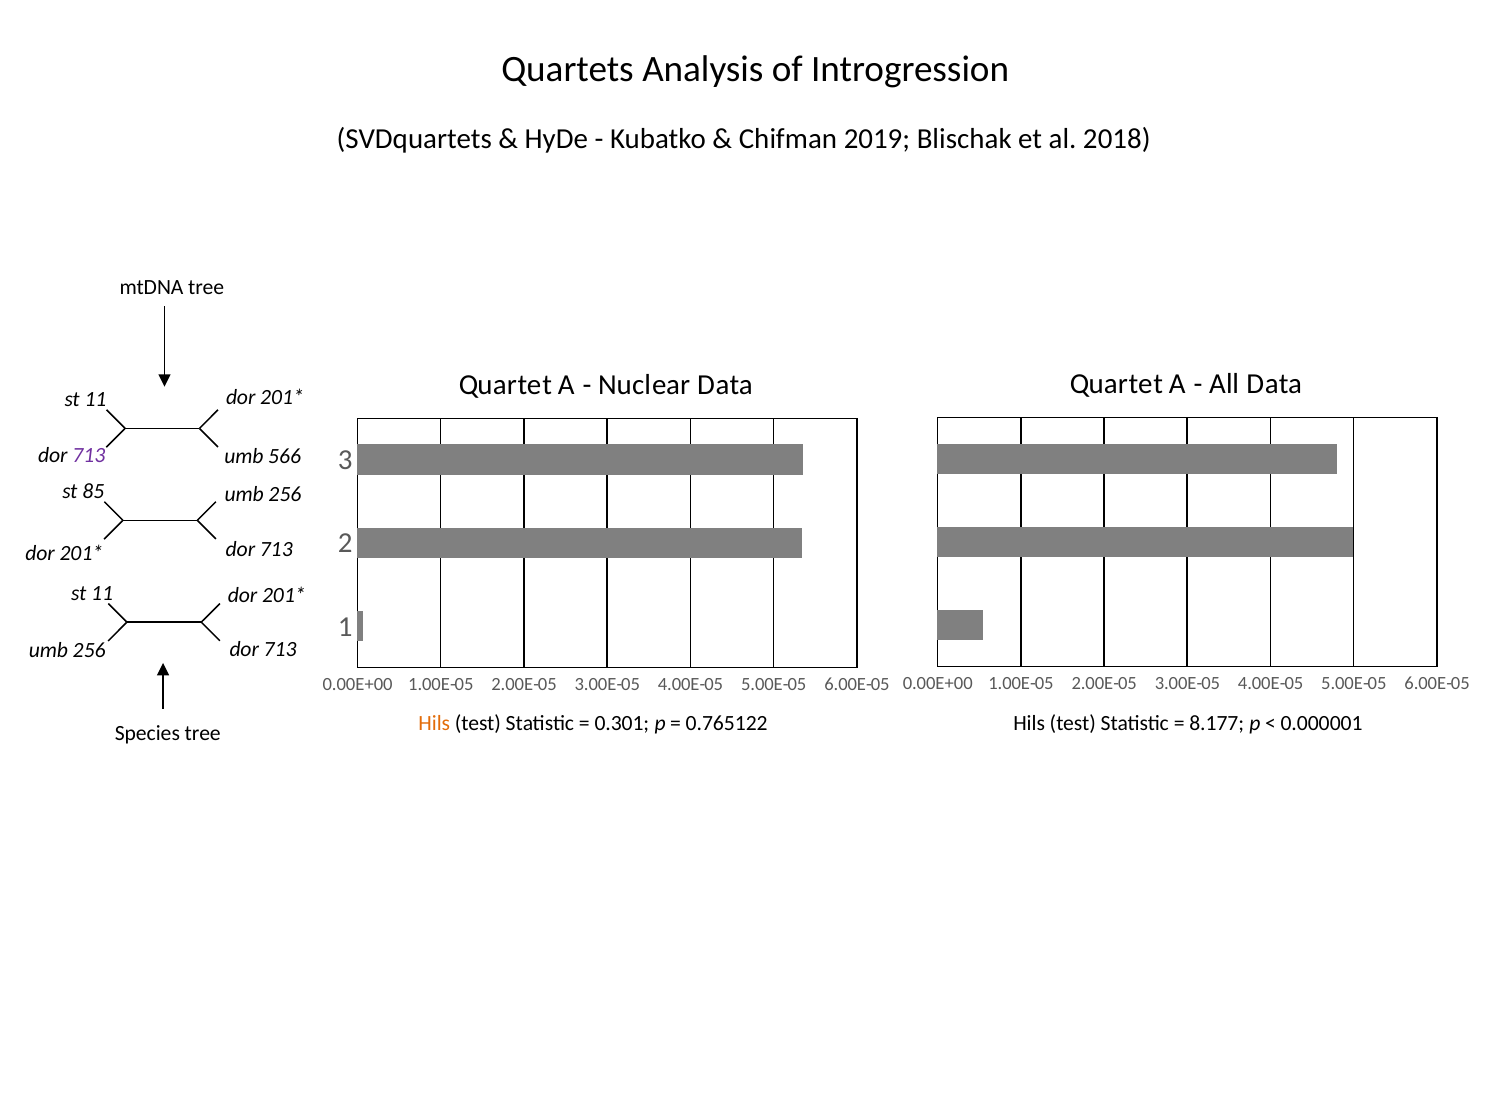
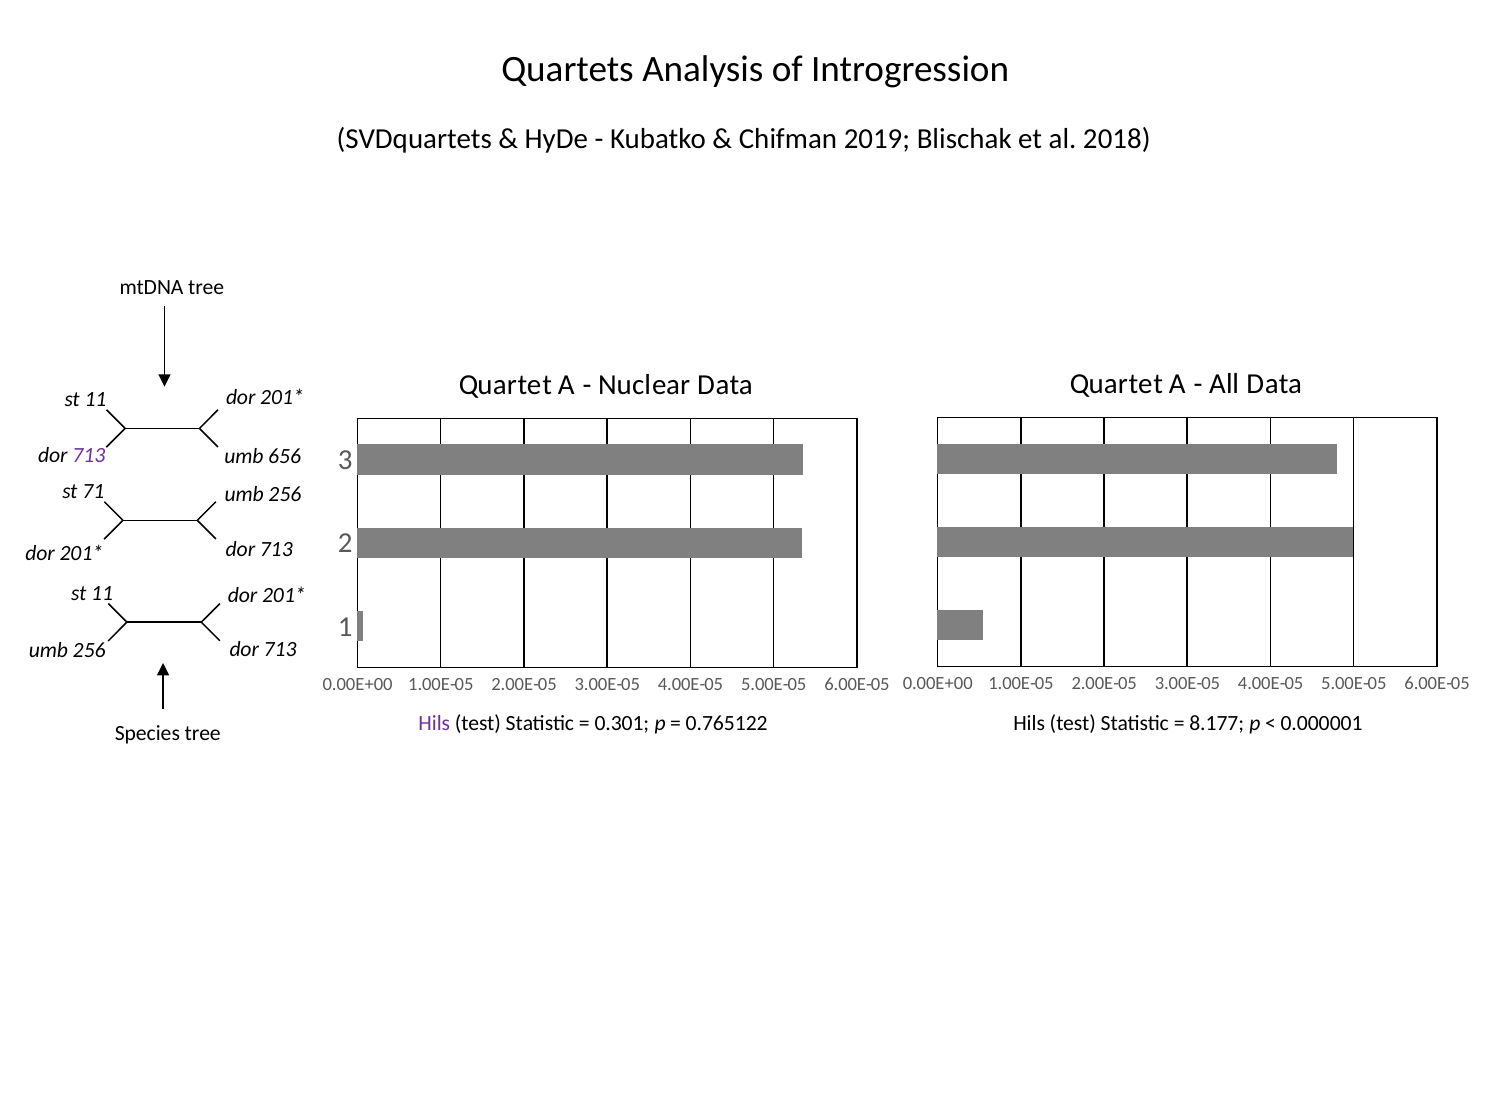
566: 566 -> 656
85: 85 -> 71
Hils at (434, 723) colour: orange -> purple
